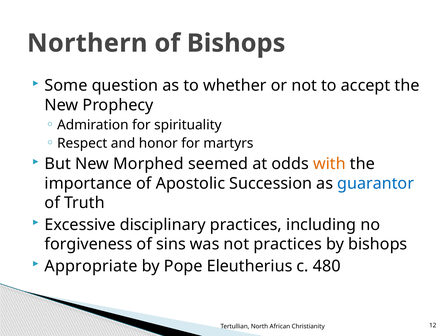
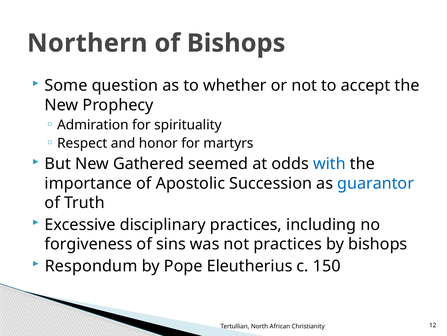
Morphed: Morphed -> Gathered
with colour: orange -> blue
Appropriate: Appropriate -> Respondum
480: 480 -> 150
